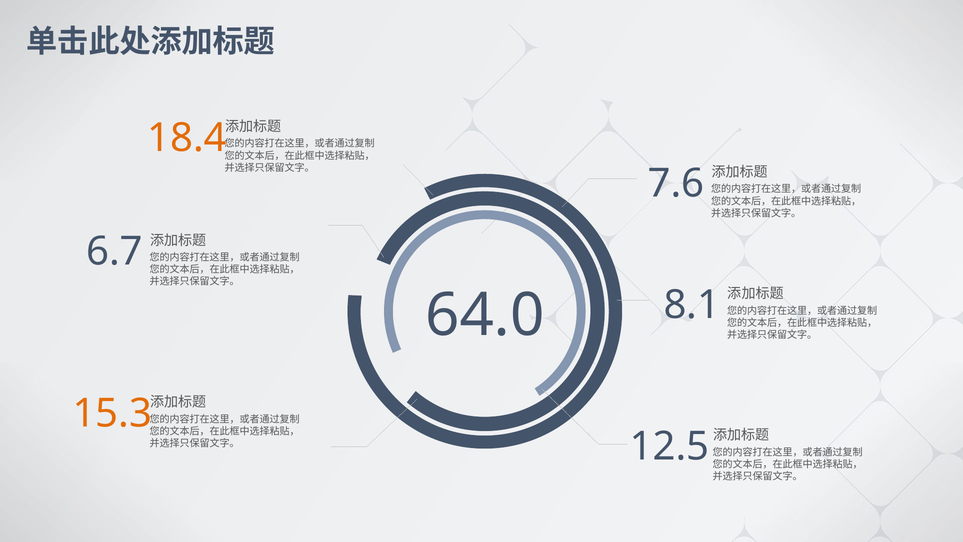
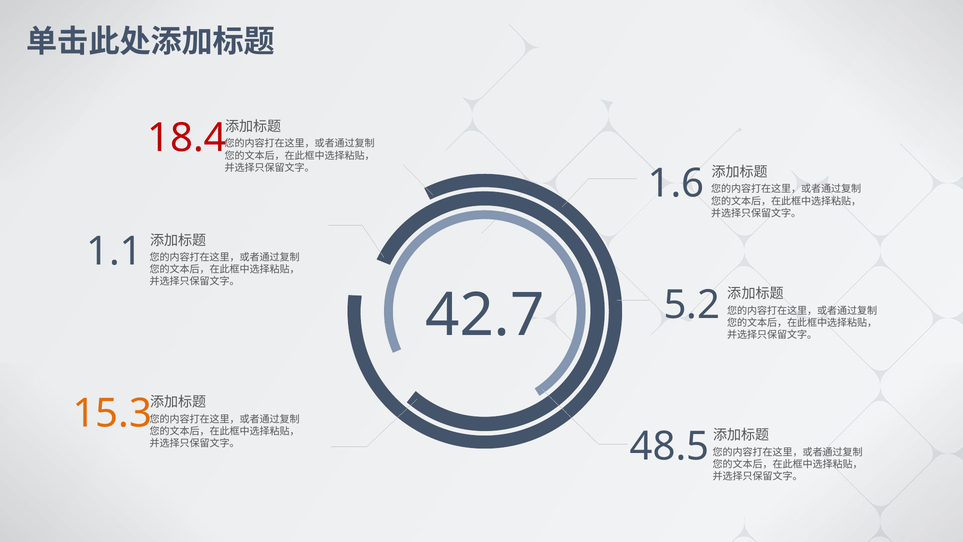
18.4 colour: orange -> red
7.6: 7.6 -> 1.6
6.7: 6.7 -> 1.1
8.1: 8.1 -> 5.2
64.0: 64.0 -> 42.7
12.5: 12.5 -> 48.5
